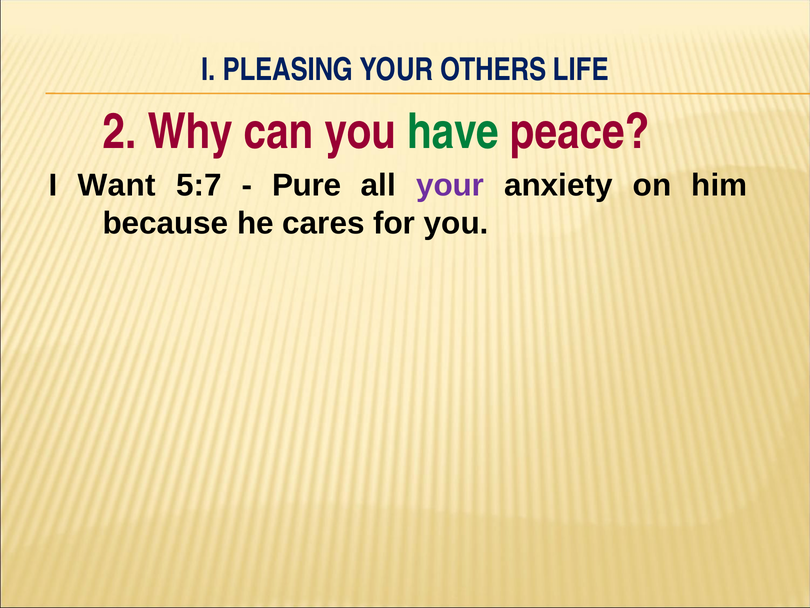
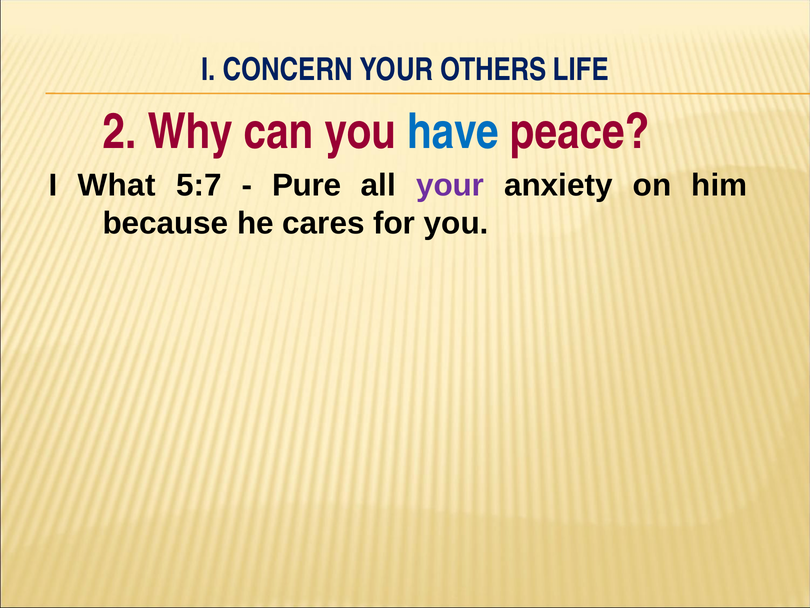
PLEASING: PLEASING -> CONCERN
have colour: green -> blue
Want: Want -> What
